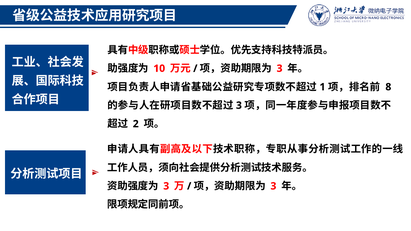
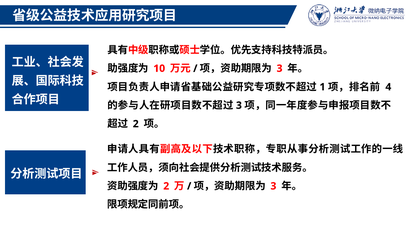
8: 8 -> 4
3 at (166, 186): 3 -> 2
